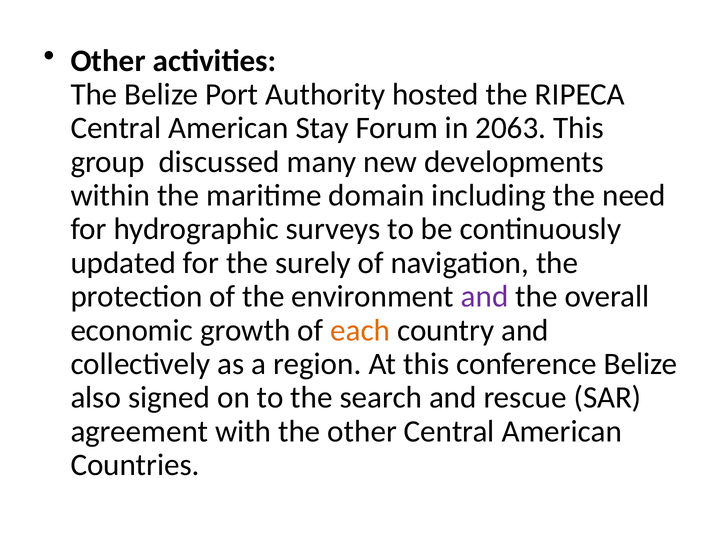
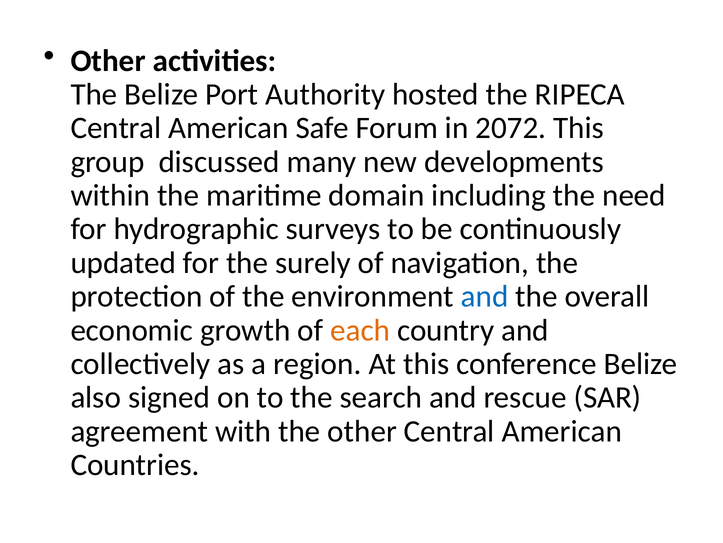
Stay: Stay -> Safe
2063: 2063 -> 2072
and at (485, 296) colour: purple -> blue
